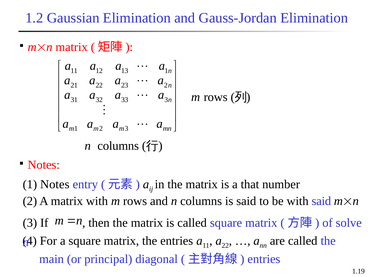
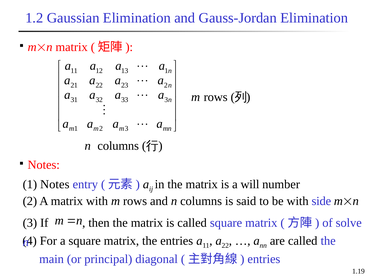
that: that -> will
with said: said -> side
